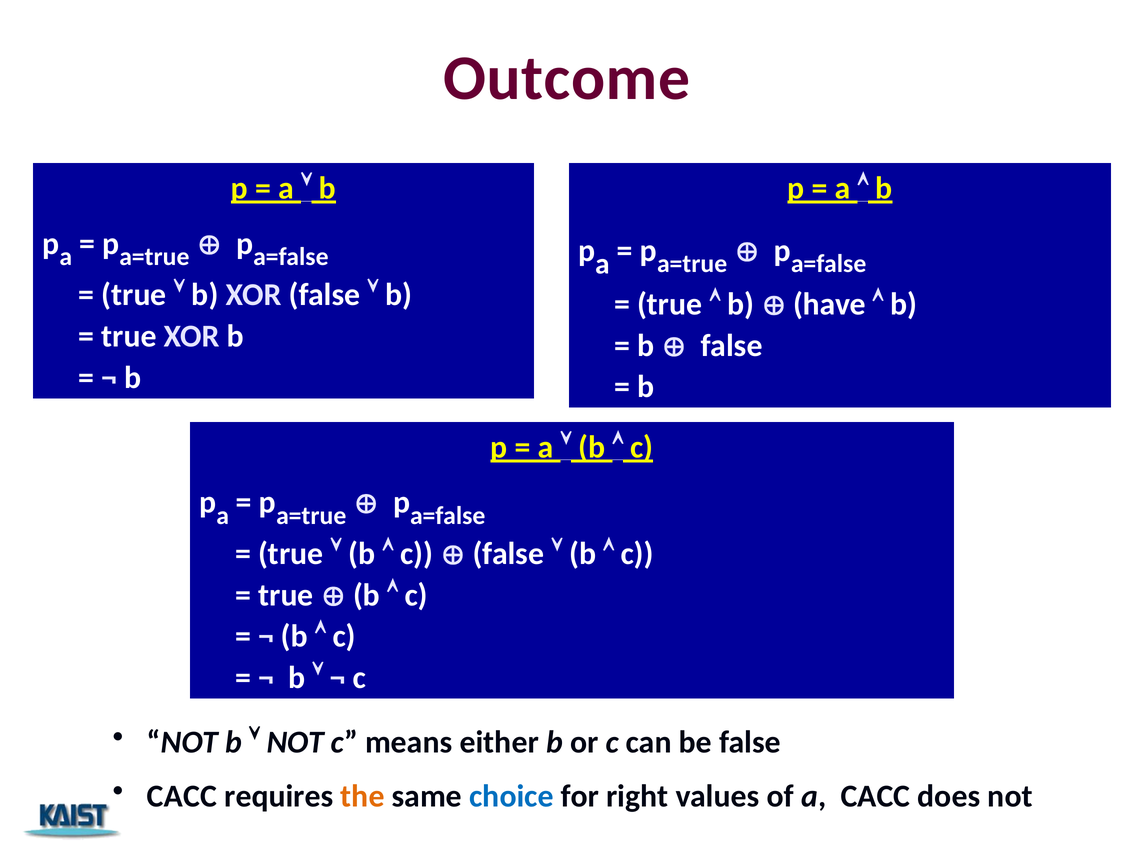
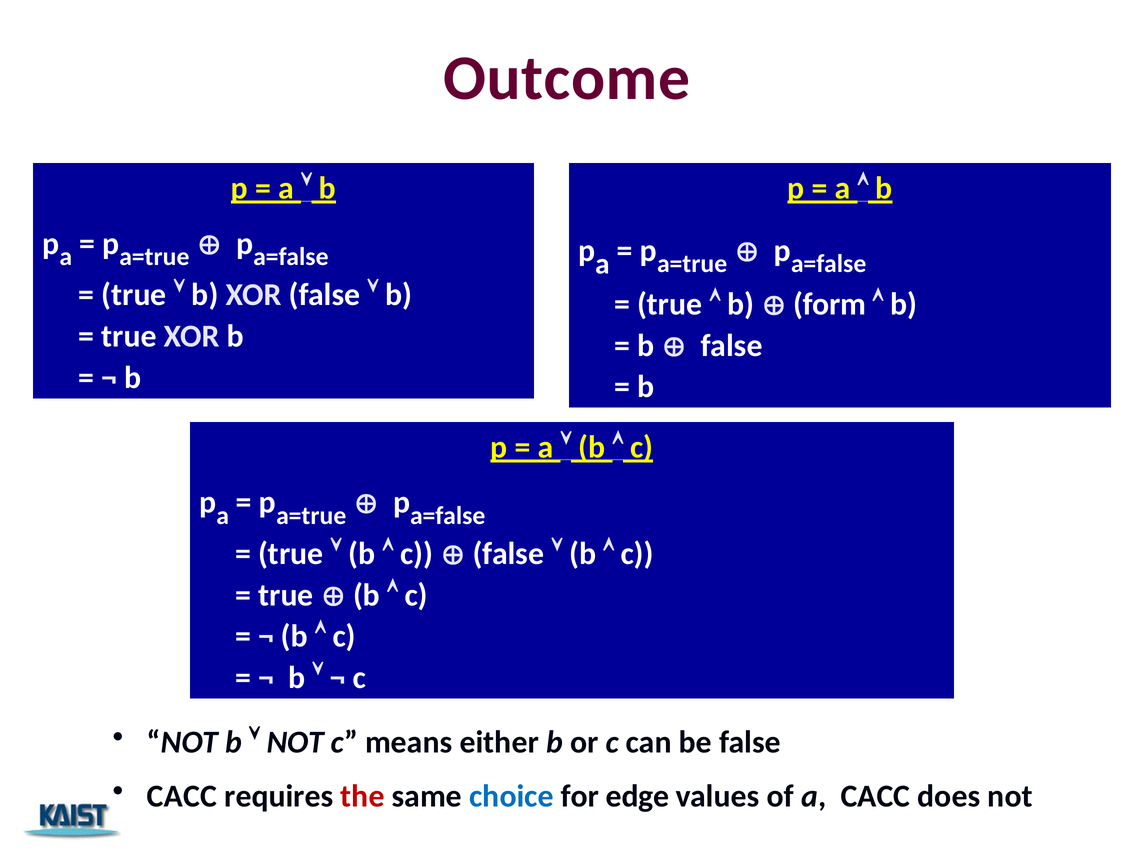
have: have -> form
the colour: orange -> red
right: right -> edge
